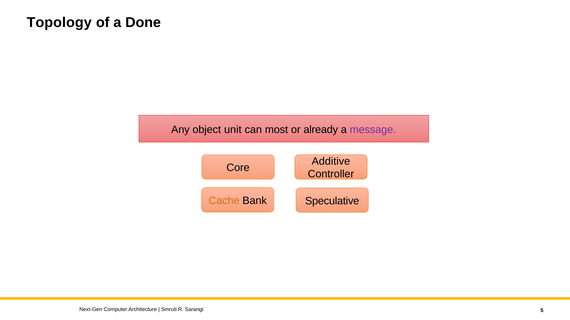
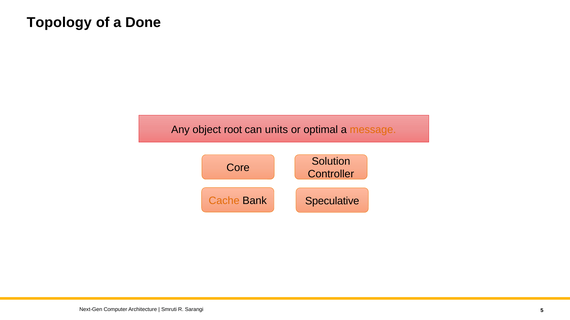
unit: unit -> root
most: most -> units
already: already -> optimal
message colour: purple -> orange
Additive: Additive -> Solution
